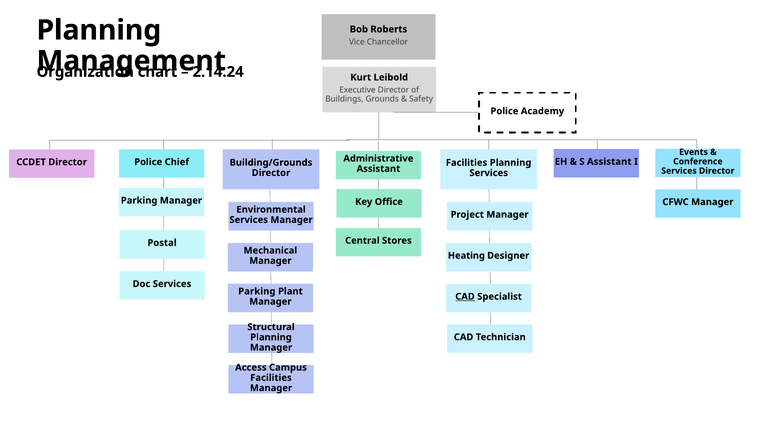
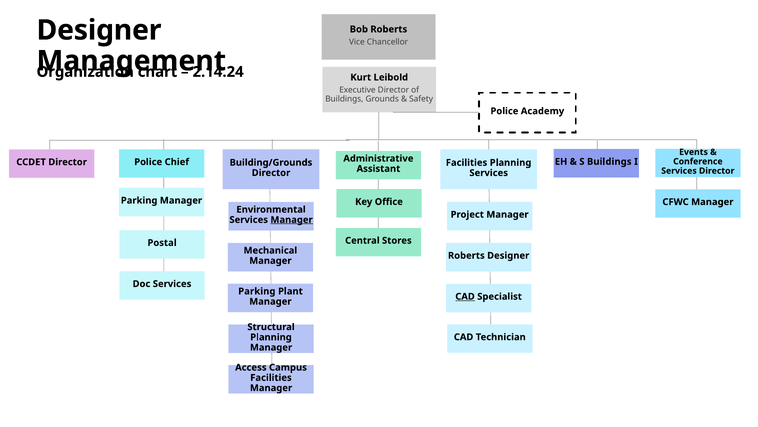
Planning at (99, 30): Planning -> Designer
S Assistant: Assistant -> Buildings
Manager at (292, 219) underline: none -> present
Heating at (466, 255): Heating -> Roberts
